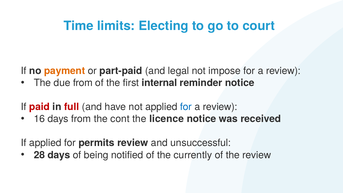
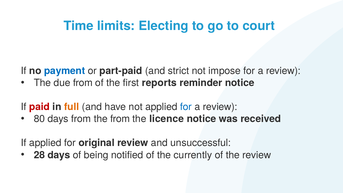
payment colour: orange -> blue
legal: legal -> strict
internal: internal -> reports
full colour: red -> orange
16: 16 -> 80
the cont: cont -> from
permits: permits -> original
